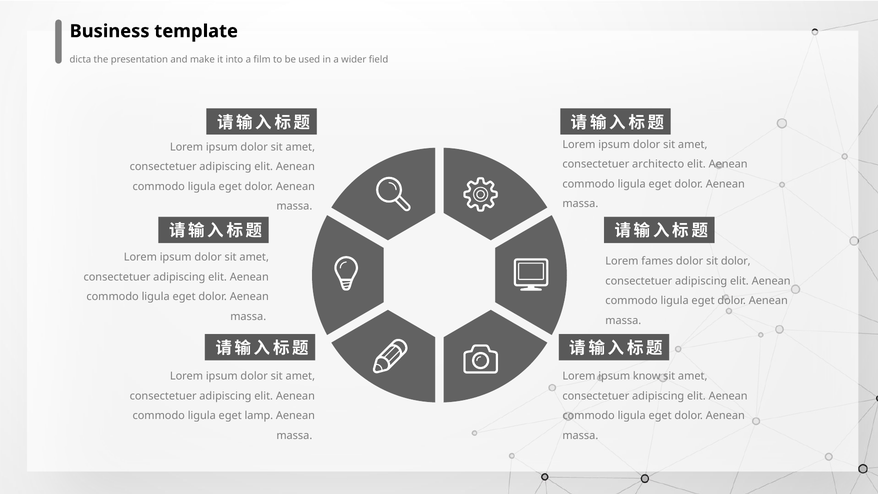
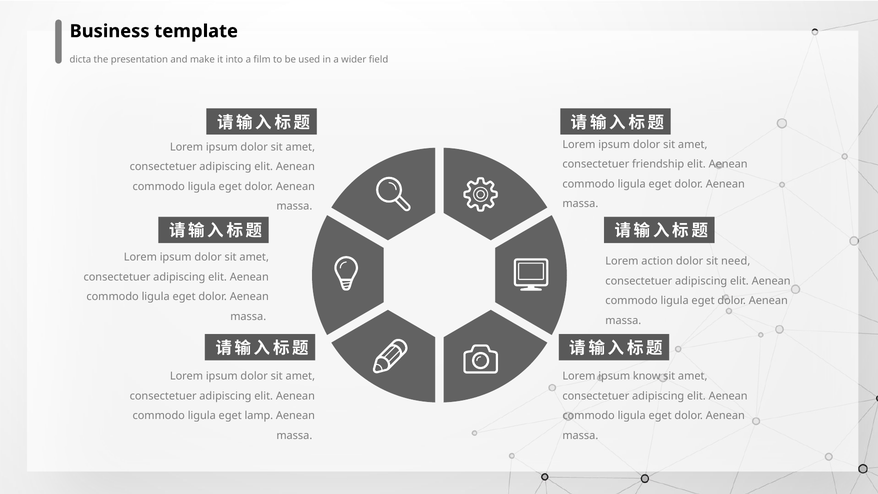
architecto: architecto -> friendship
fames: fames -> action
sit dolor: dolor -> need
